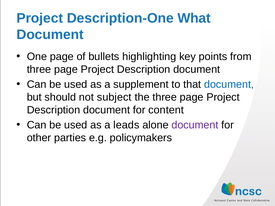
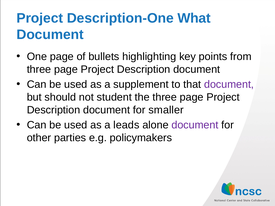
document at (229, 84) colour: blue -> purple
subject: subject -> student
content: content -> smaller
